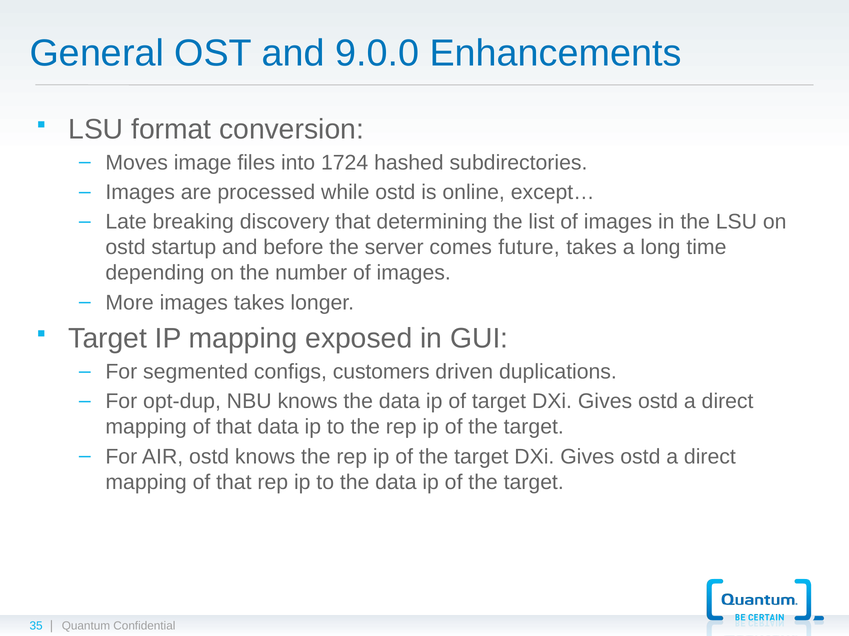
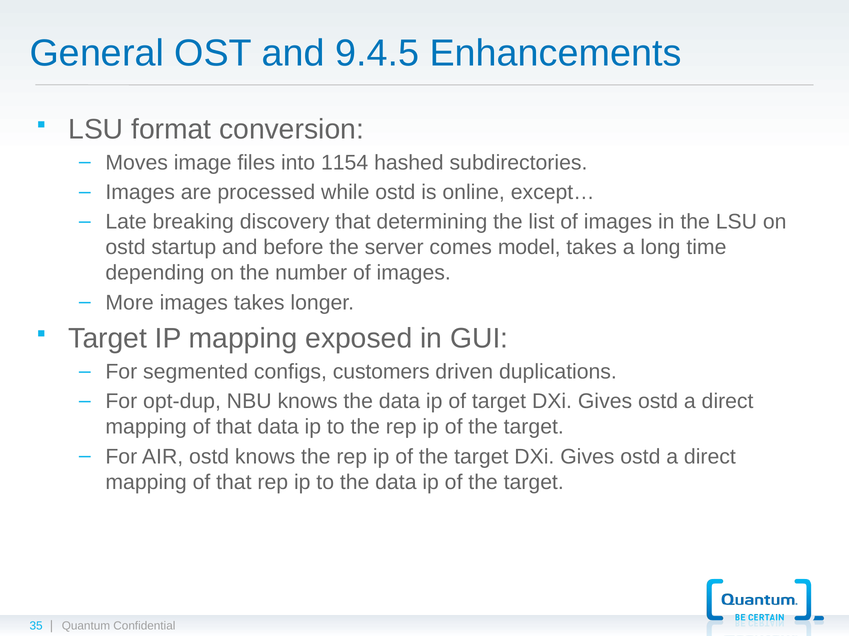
9.0.0: 9.0.0 -> 9.4.5
1724: 1724 -> 1154
future: future -> model
